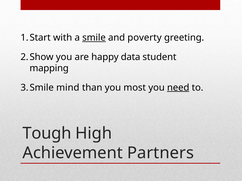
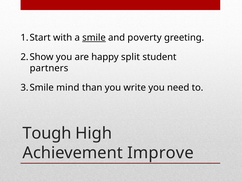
data: data -> split
mapping: mapping -> partners
most: most -> write
need underline: present -> none
Partners: Partners -> Improve
